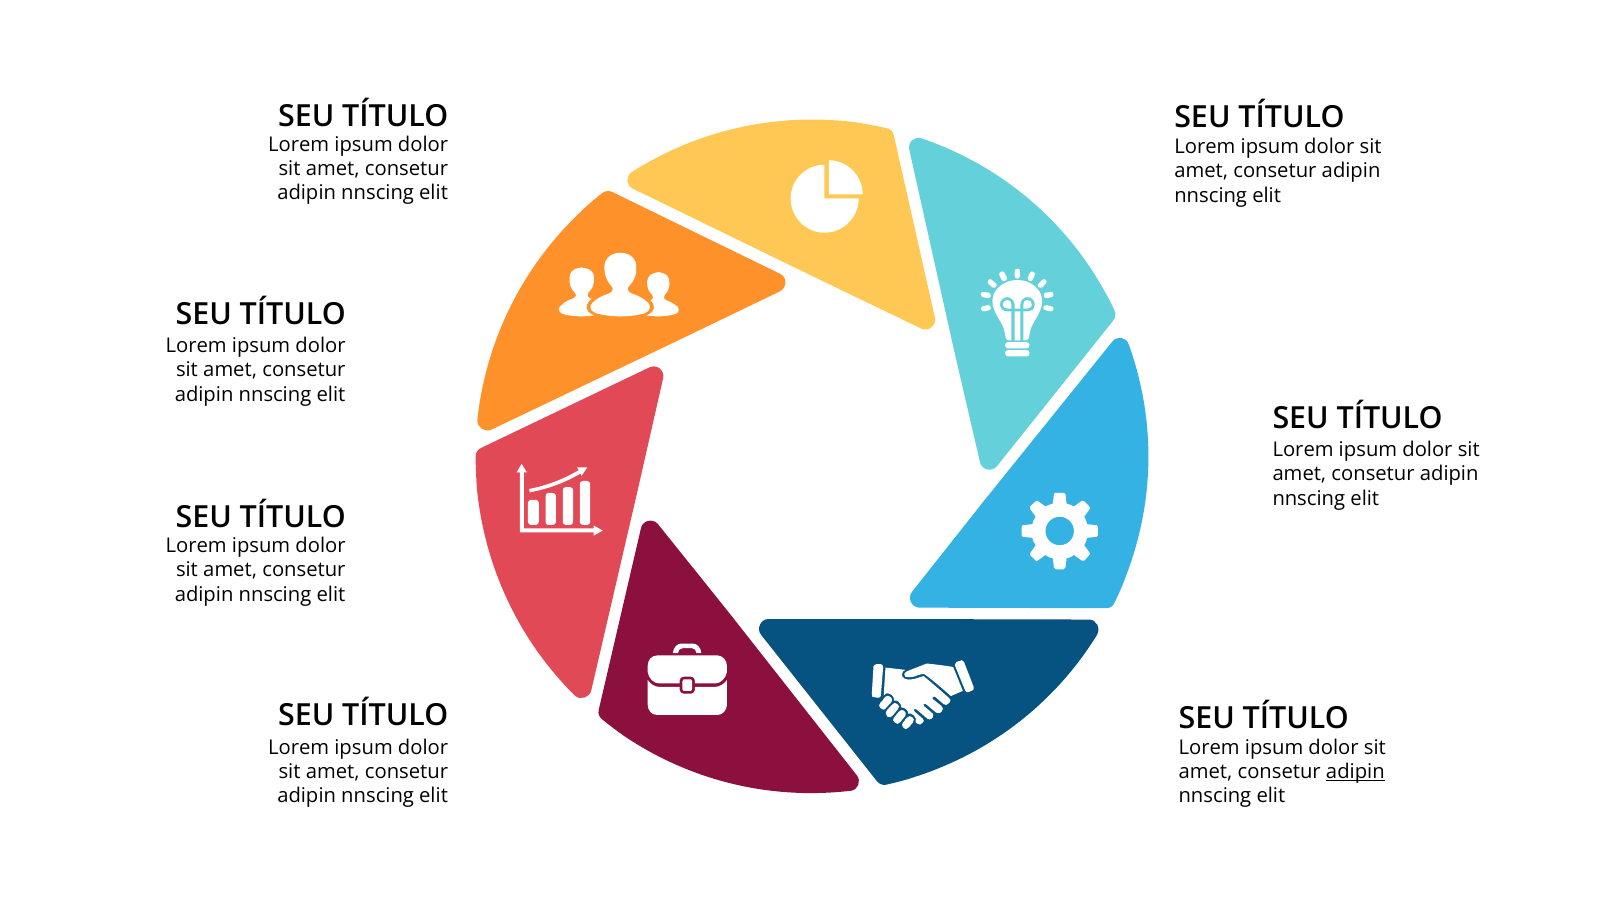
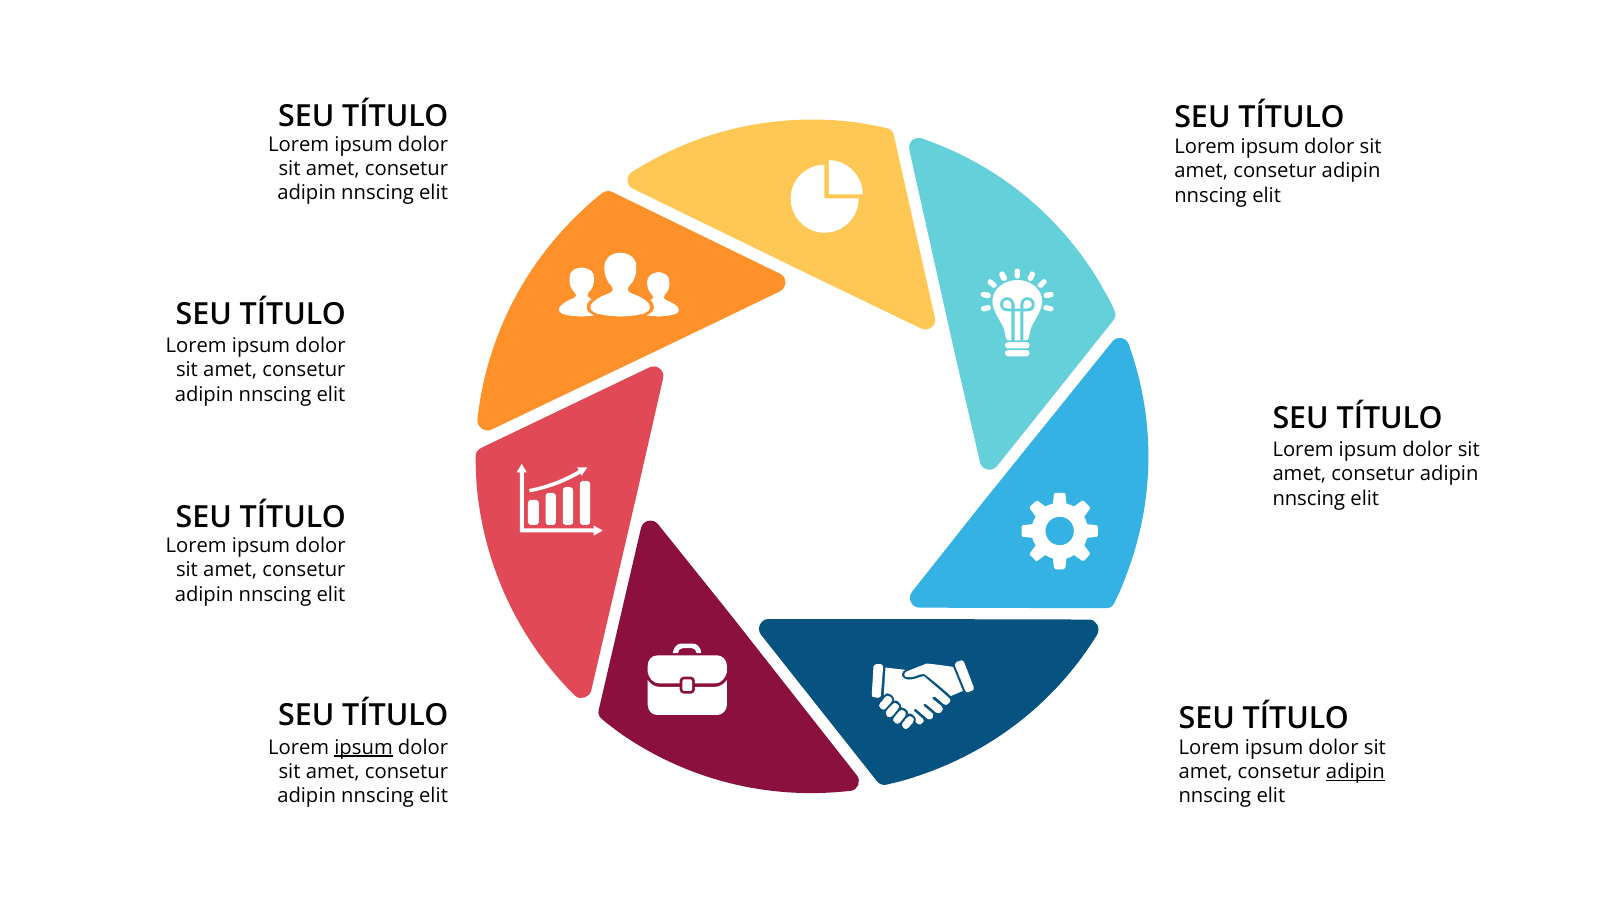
ipsum at (364, 747) underline: none -> present
